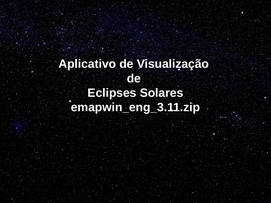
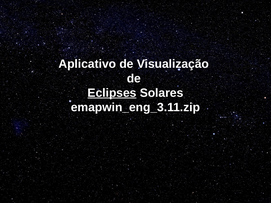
Eclipses underline: none -> present
